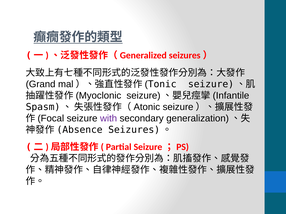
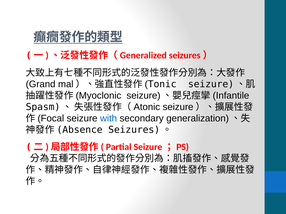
with colour: purple -> blue
